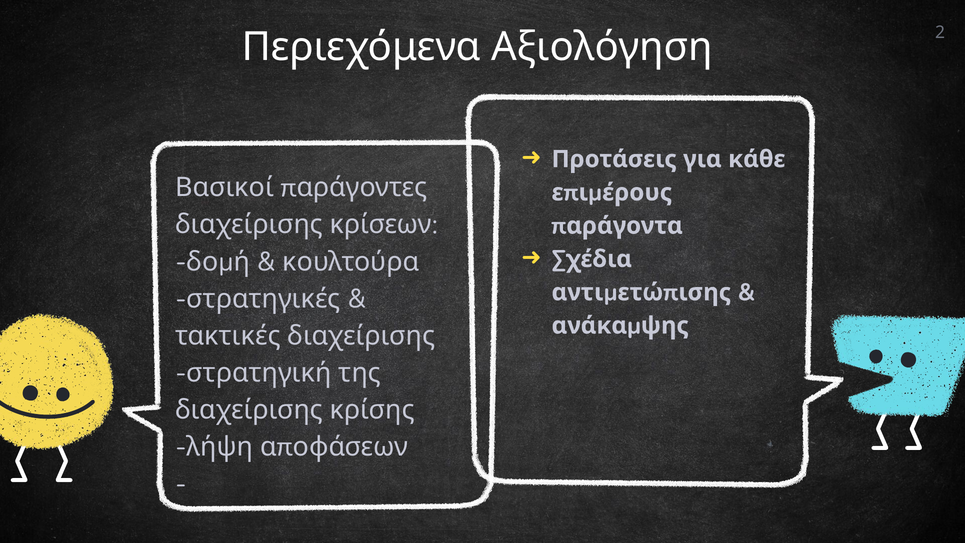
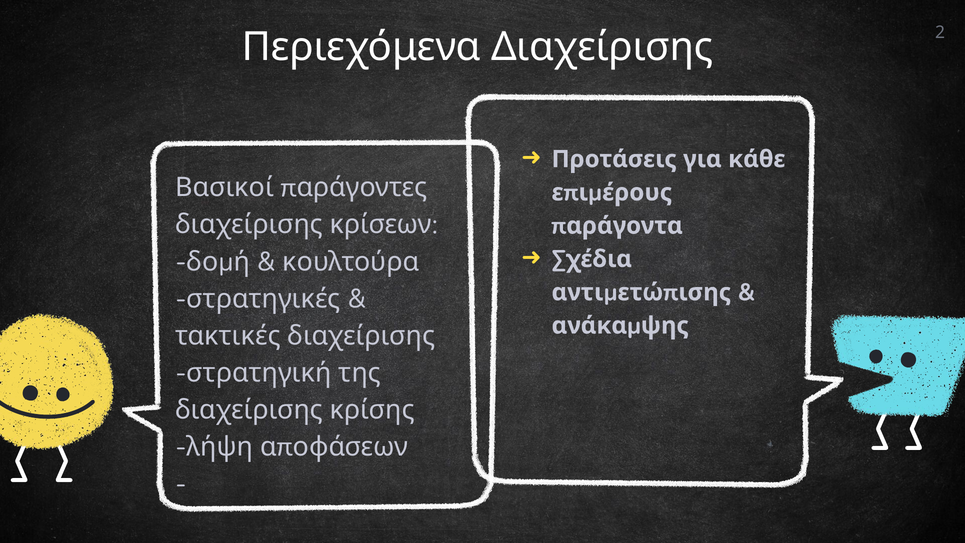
Περιεχόμενα Αξιολόγηση: Αξιολόγηση -> Διαχείρισης
